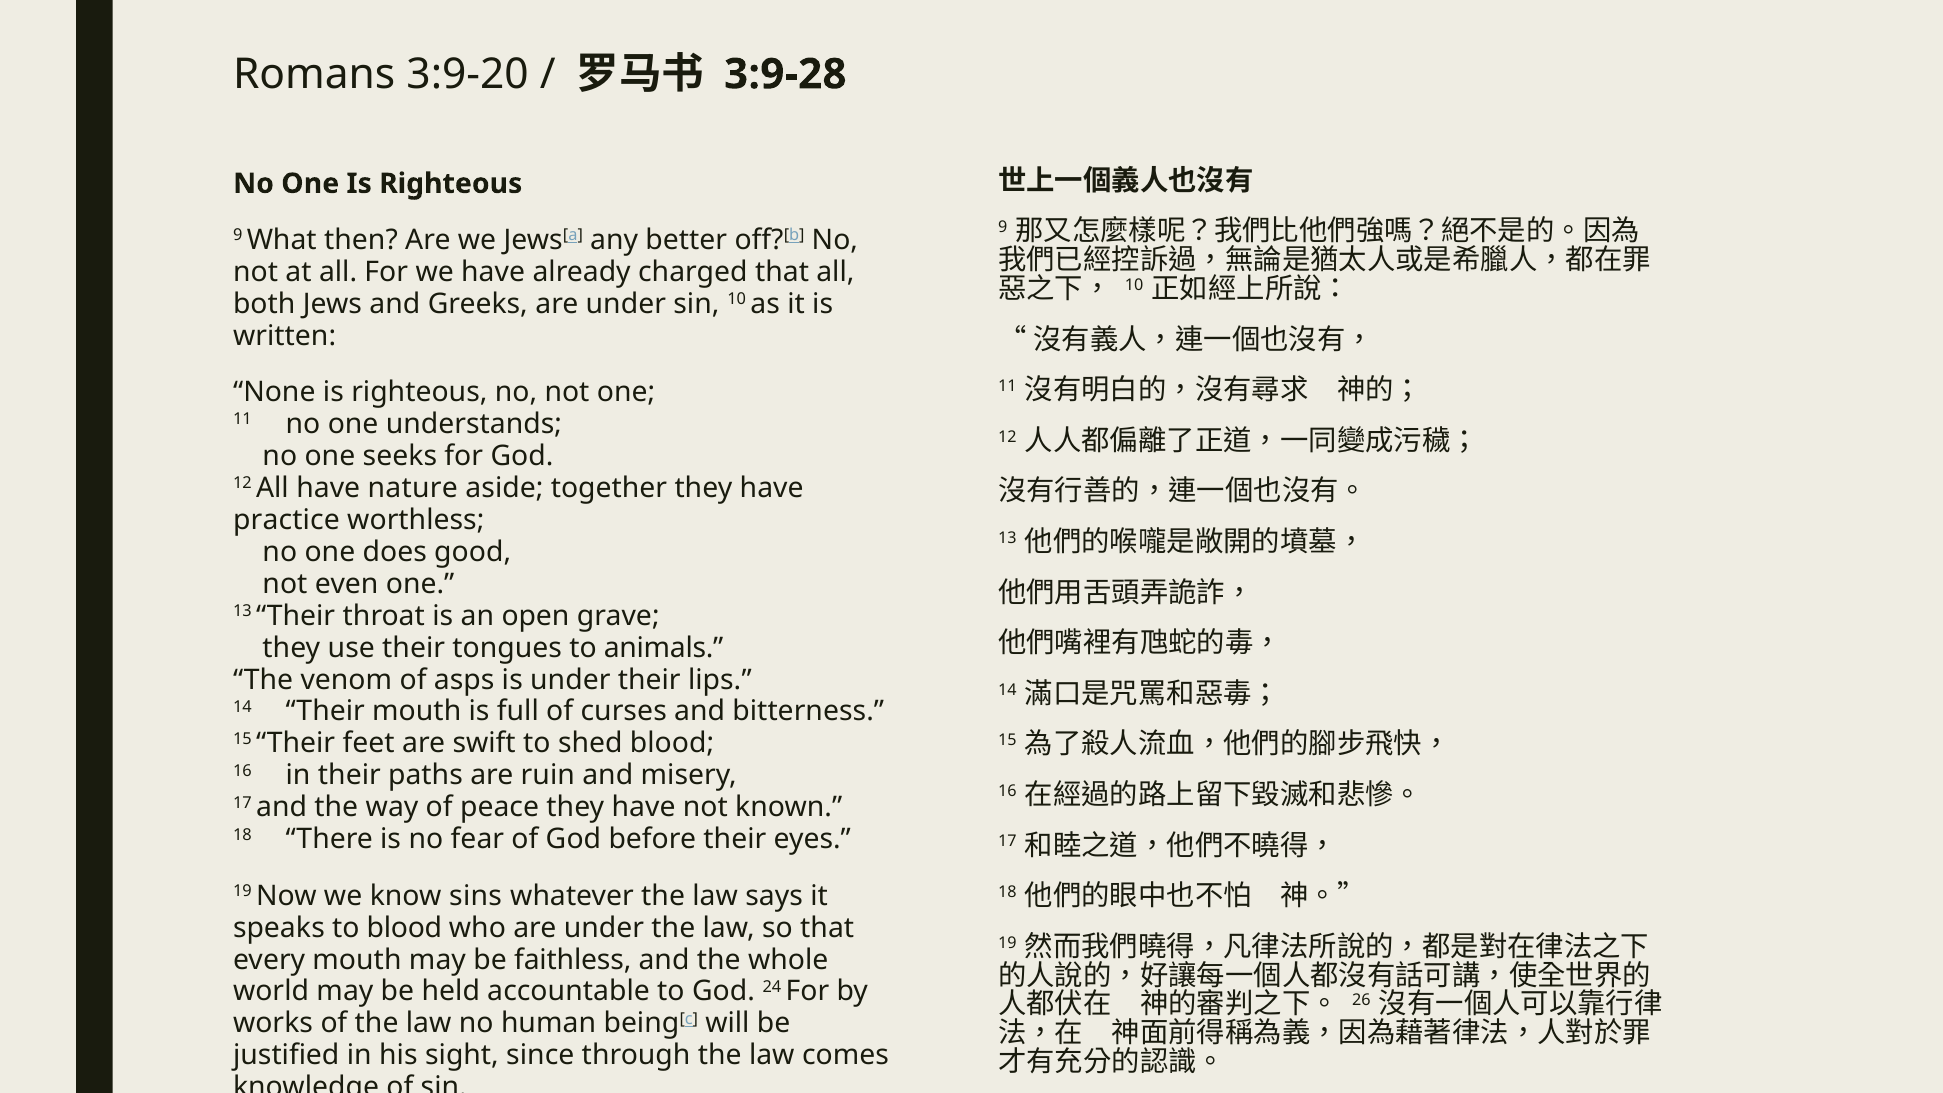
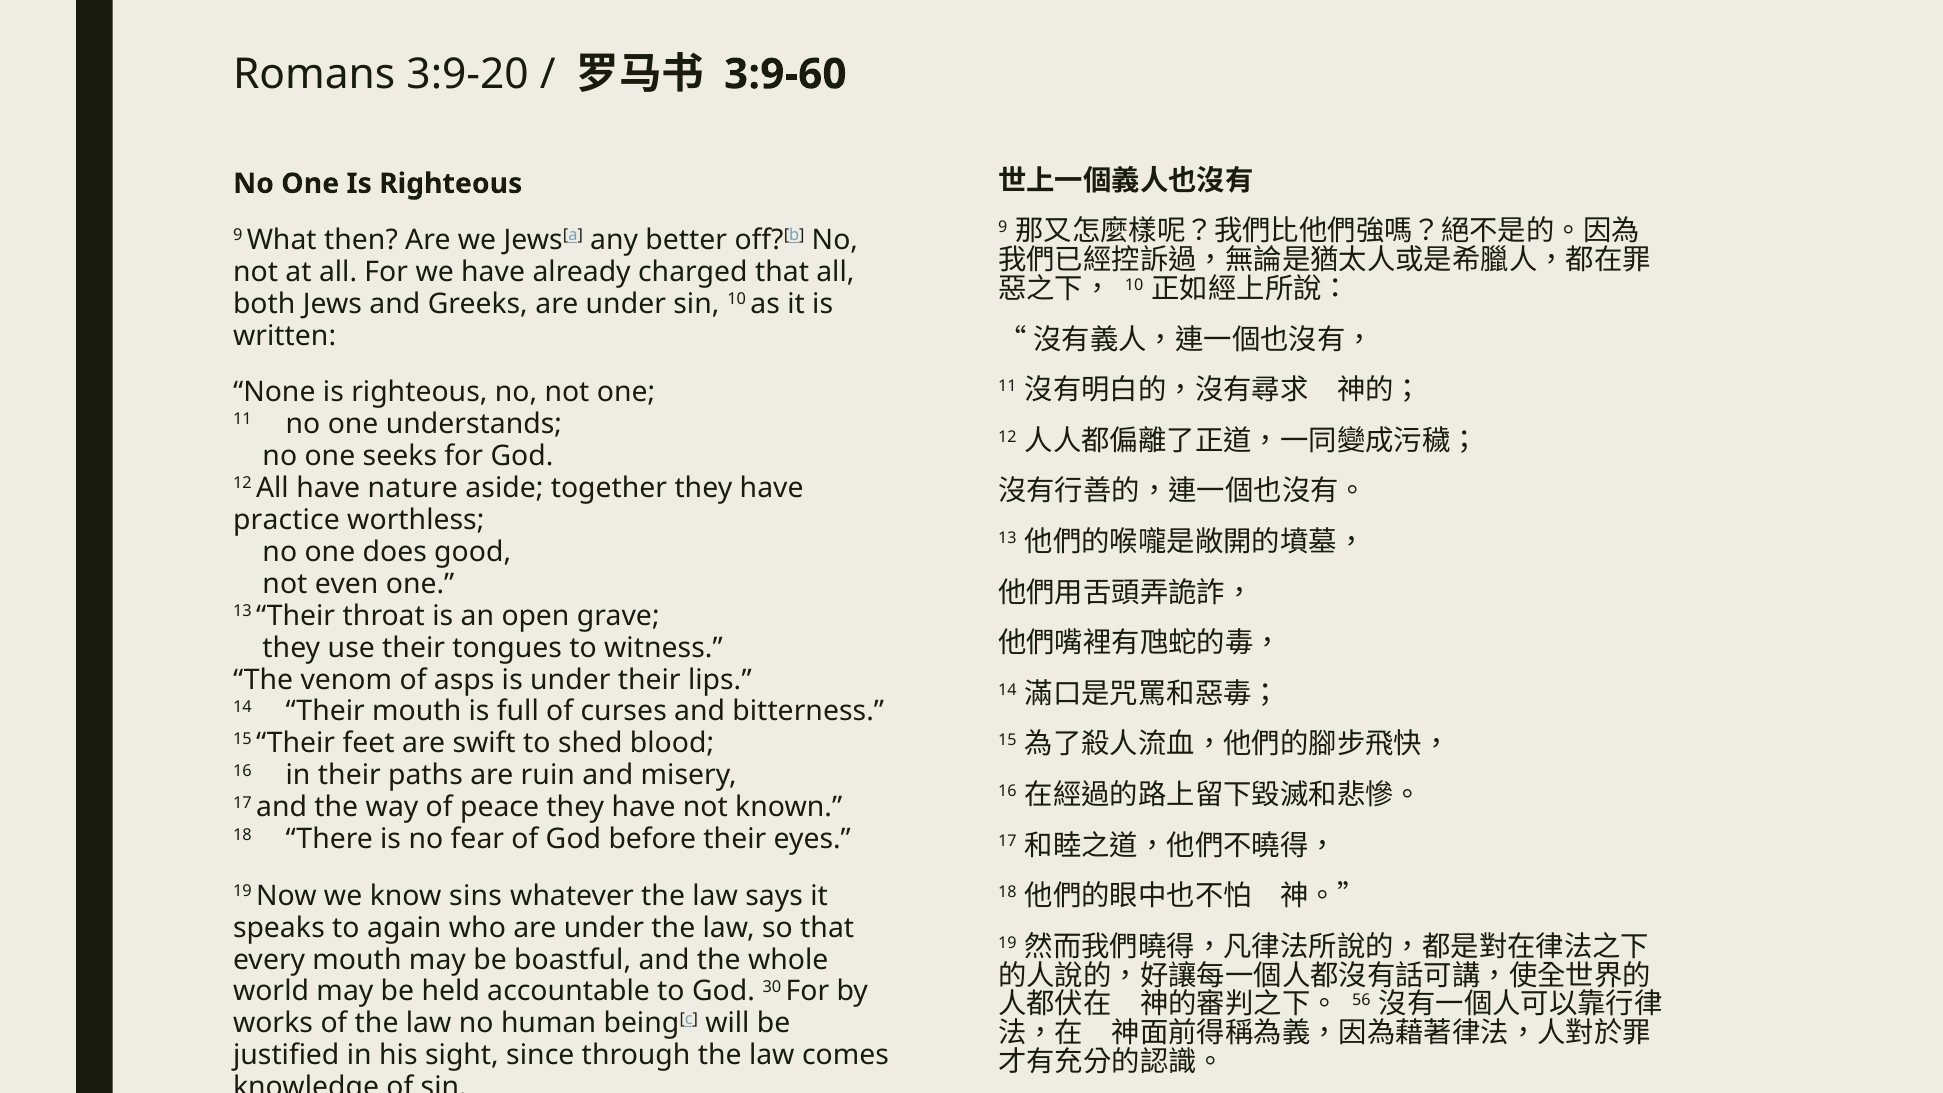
3:9-28: 3:9-28 -> 3:9-60
animals: animals -> witness
to blood: blood -> again
faithless: faithless -> boastful
24: 24 -> 30
26: 26 -> 56
